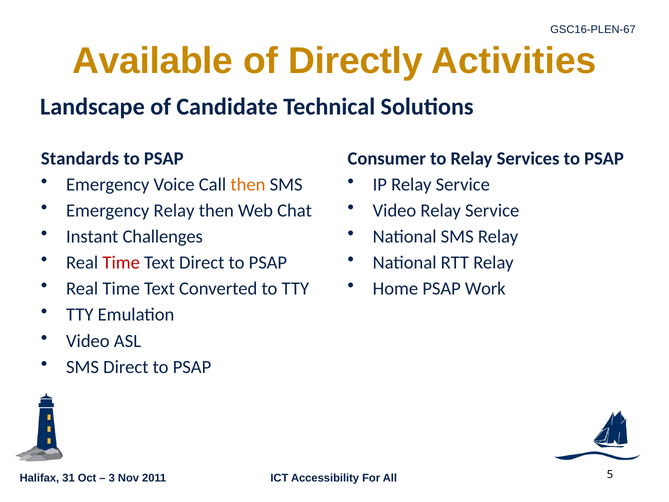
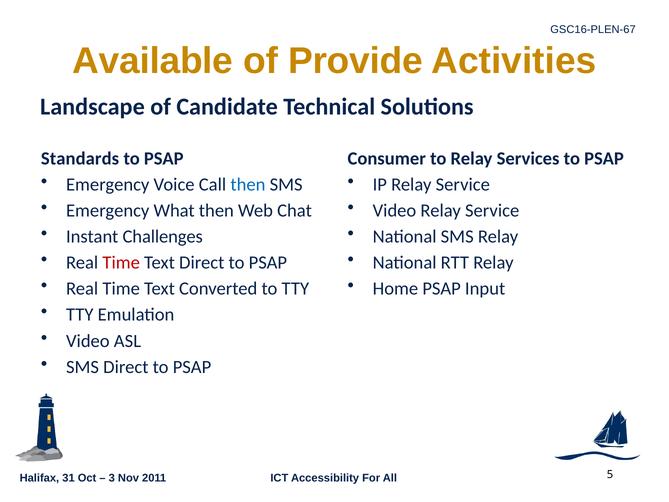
Directly: Directly -> Provide
then at (248, 185) colour: orange -> blue
Emergency Relay: Relay -> What
Work: Work -> Input
